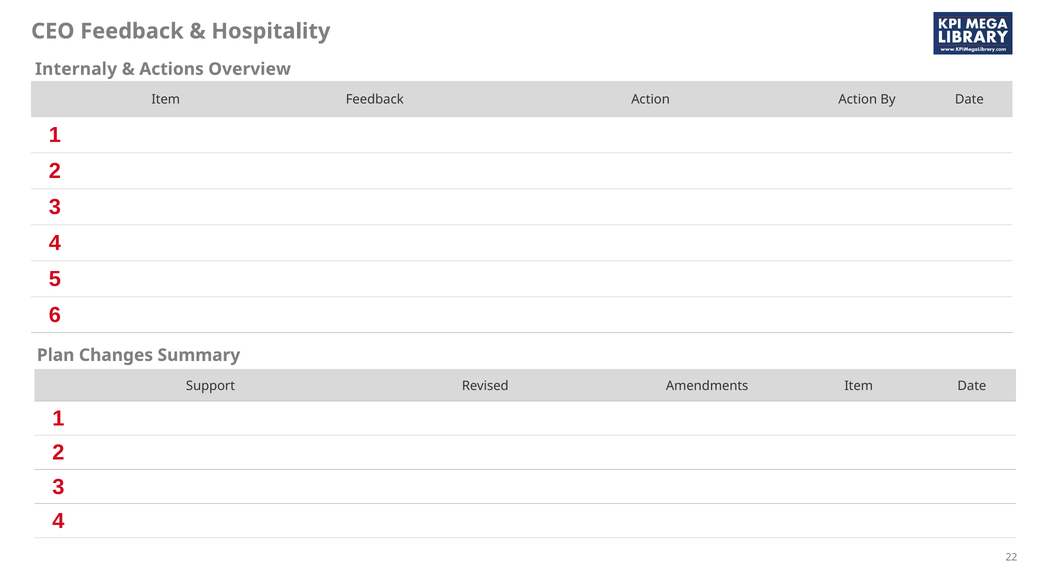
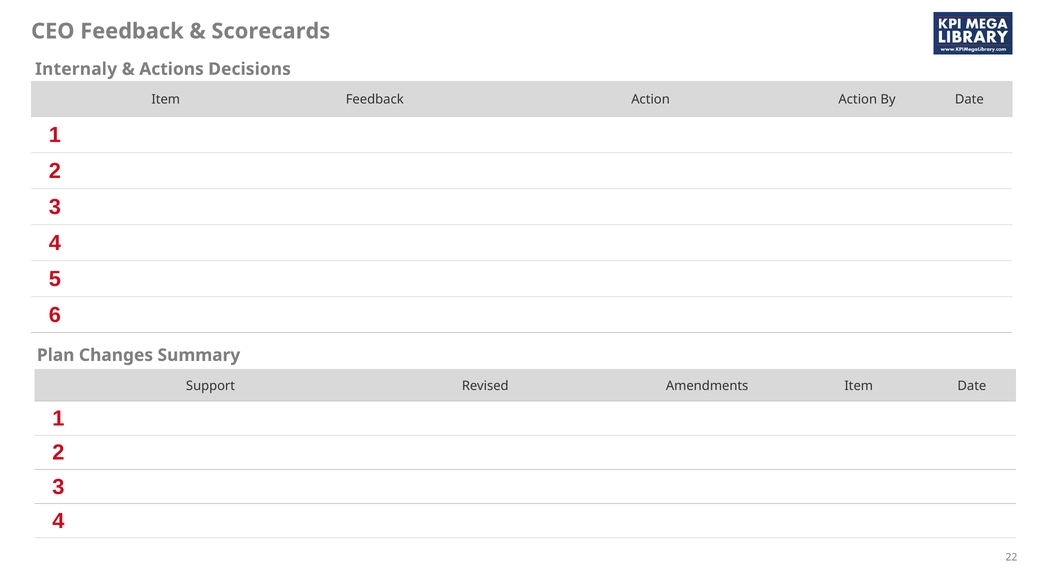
Hospitality: Hospitality -> Scorecards
Overview: Overview -> Decisions
